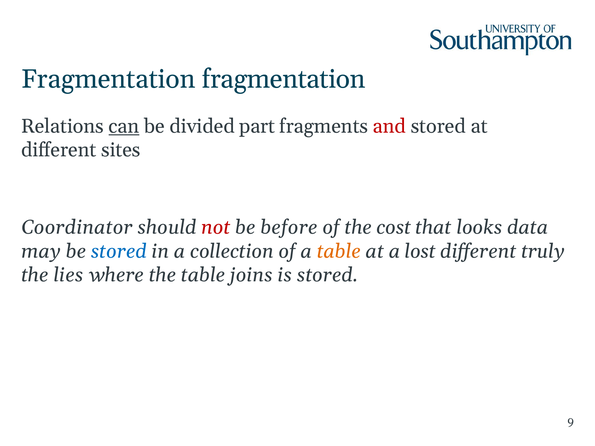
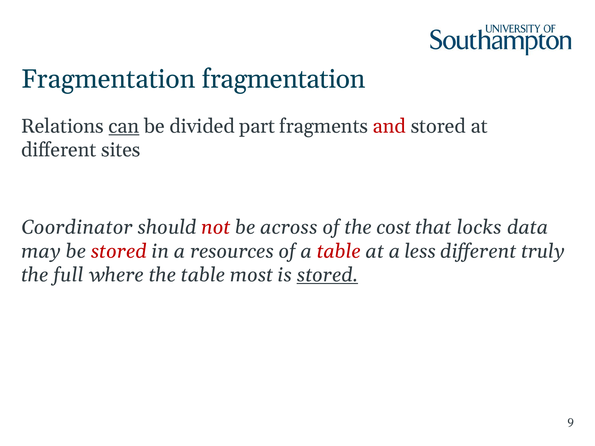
before: before -> across
looks: looks -> locks
stored at (119, 251) colour: blue -> red
collection: collection -> resources
table at (339, 251) colour: orange -> red
lost: lost -> less
lies: lies -> full
joins: joins -> most
stored at (327, 275) underline: none -> present
